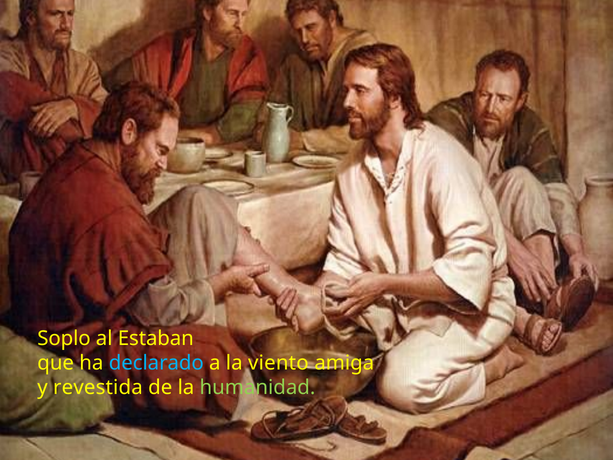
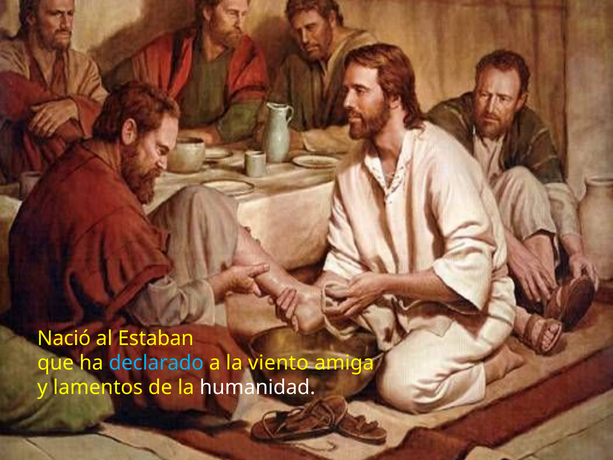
Soplo: Soplo -> Nació
revestida: revestida -> lamentos
humanidad colour: light green -> white
